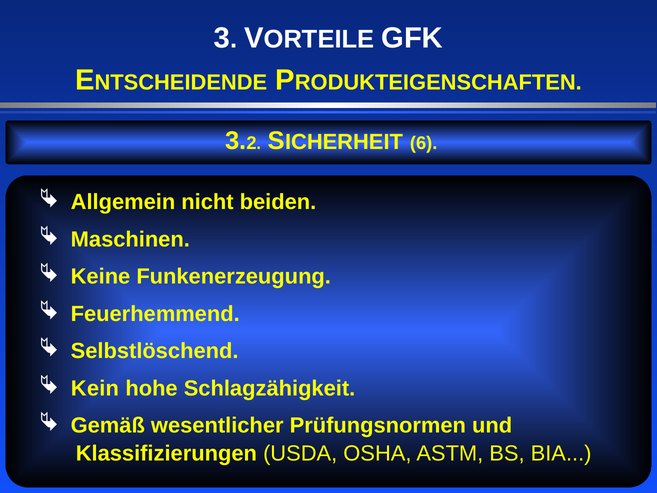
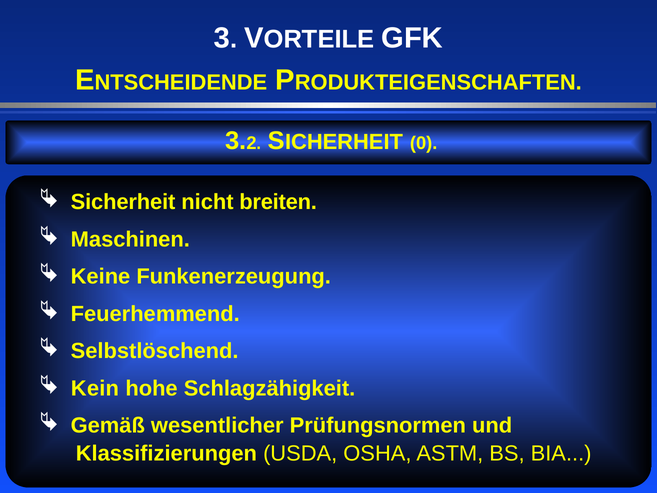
6: 6 -> 0
Allgemein: Allgemein -> Sicherheit
beiden: beiden -> breiten
